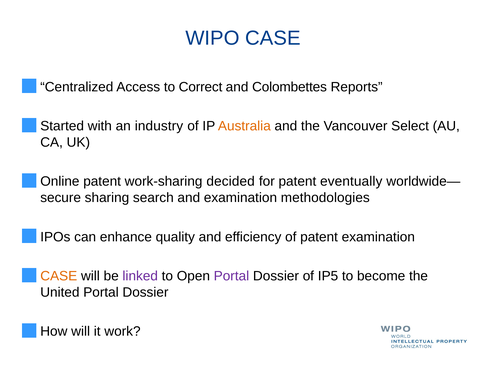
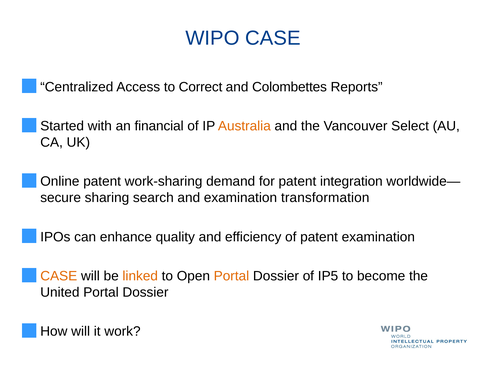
industry: industry -> financial
decided: decided -> demand
eventually: eventually -> integration
methodologies: methodologies -> transformation
linked colour: purple -> orange
Portal at (231, 276) colour: purple -> orange
